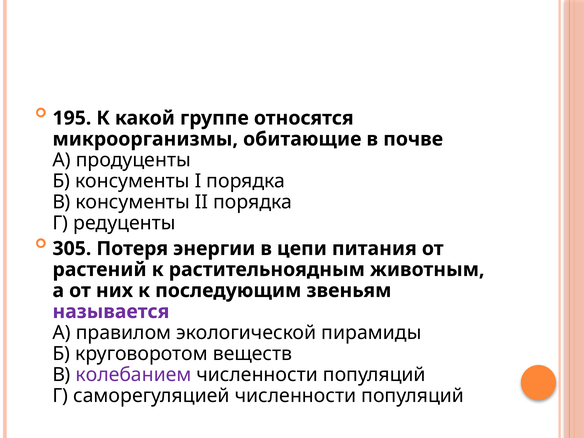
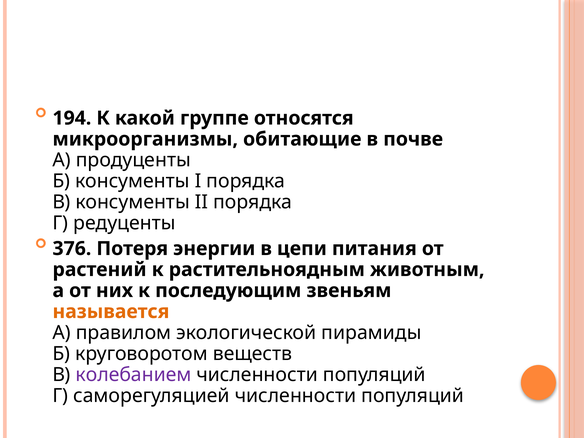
195: 195 -> 194
305: 305 -> 376
называется colour: purple -> orange
